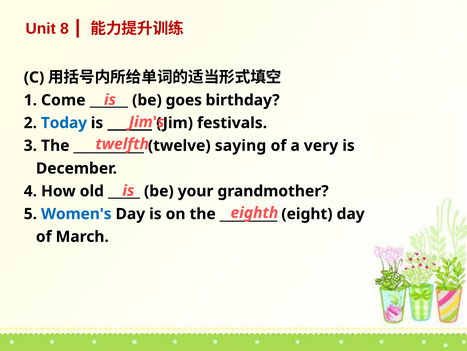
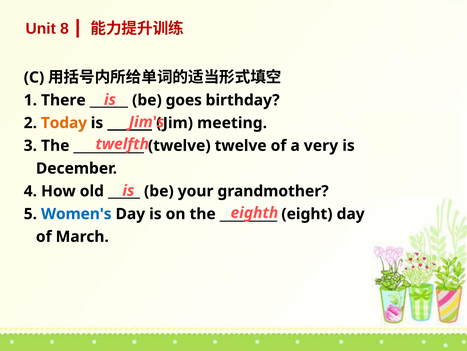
Come: Come -> There
Today colour: blue -> orange
festivals: festivals -> meeting
twelve saying: saying -> twelve
